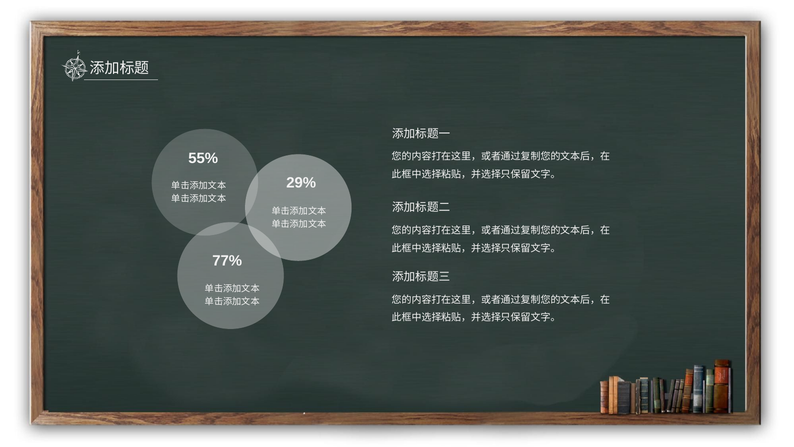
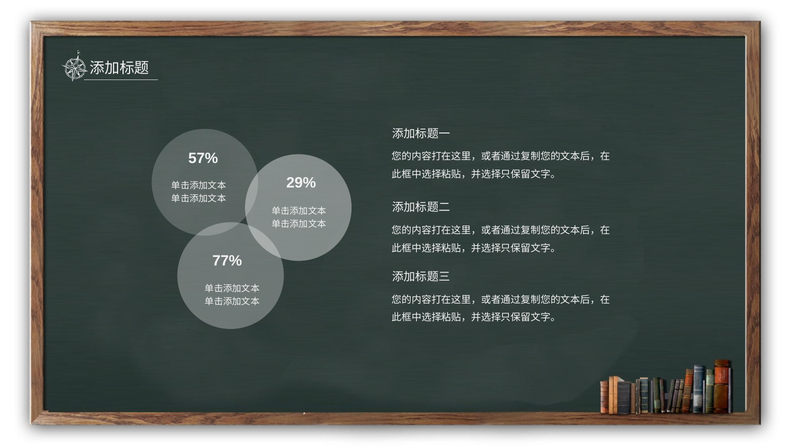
55%: 55% -> 57%
